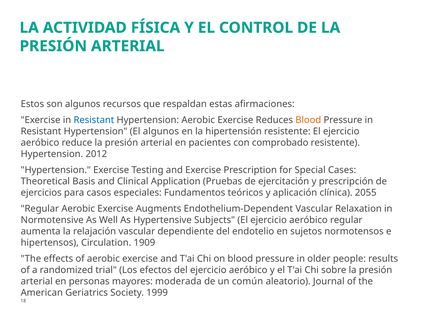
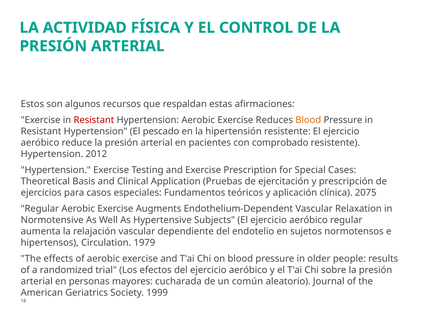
Resistant at (94, 120) colour: blue -> red
El algunos: algunos -> pescado
2055: 2055 -> 2075
1909: 1909 -> 1979
moderada: moderada -> cucharada
